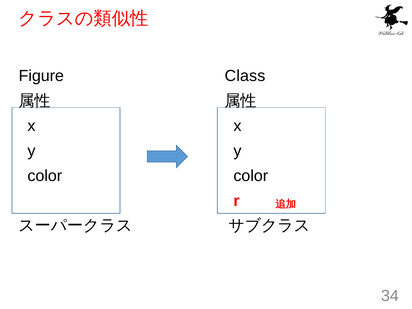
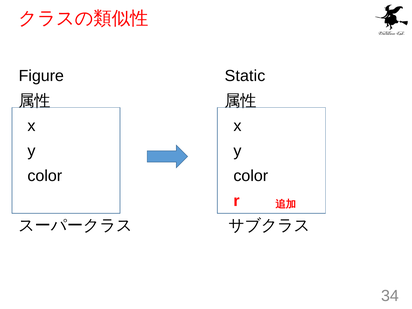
Class: Class -> Static
